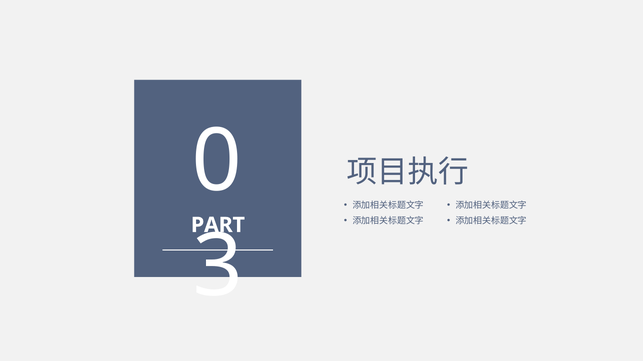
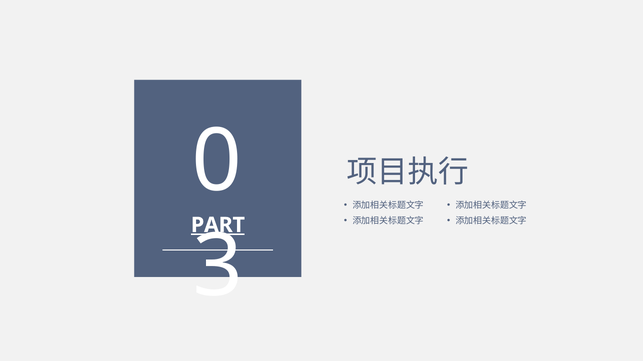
PART underline: none -> present
